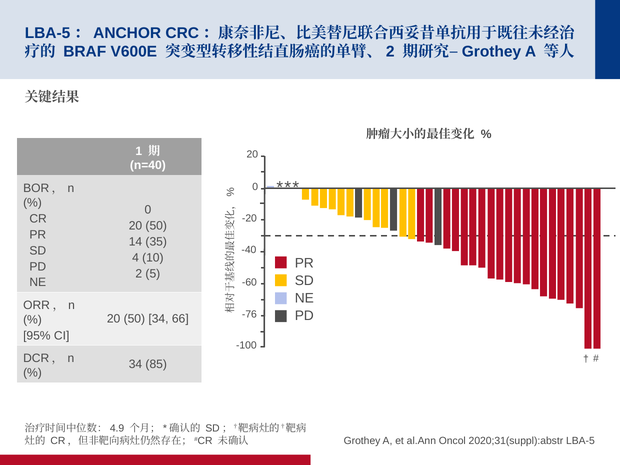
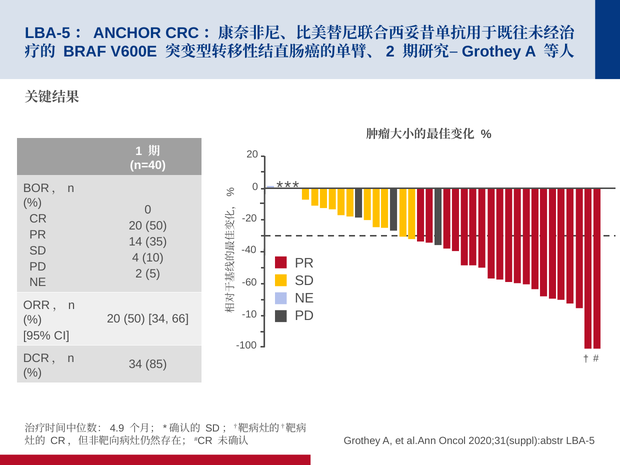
-76: -76 -> -10
